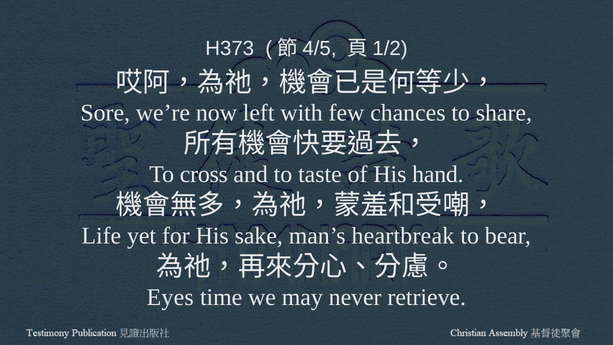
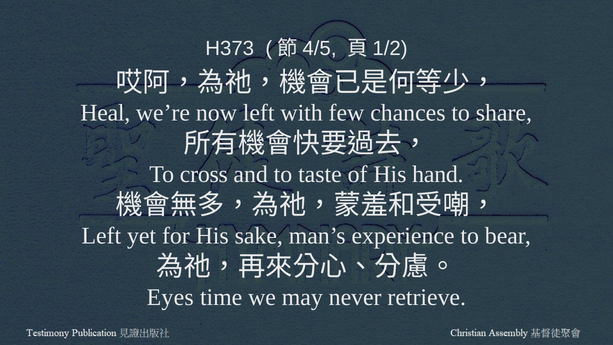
Sore: Sore -> Heal
Life at (101, 236): Life -> Left
heartbreak: heartbreak -> experience
